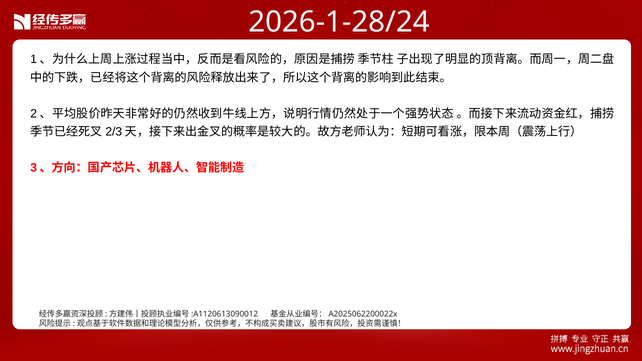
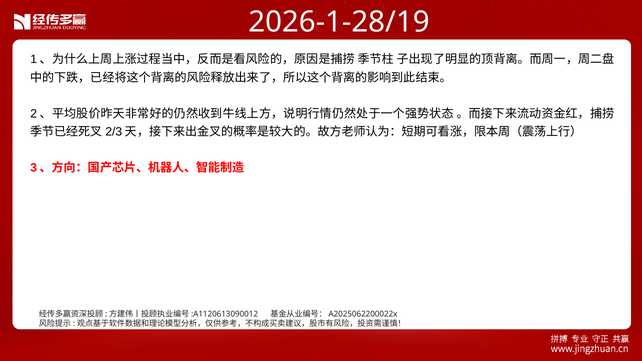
2026-1-28/24: 2026-1-28/24 -> 2026-1-28/19
